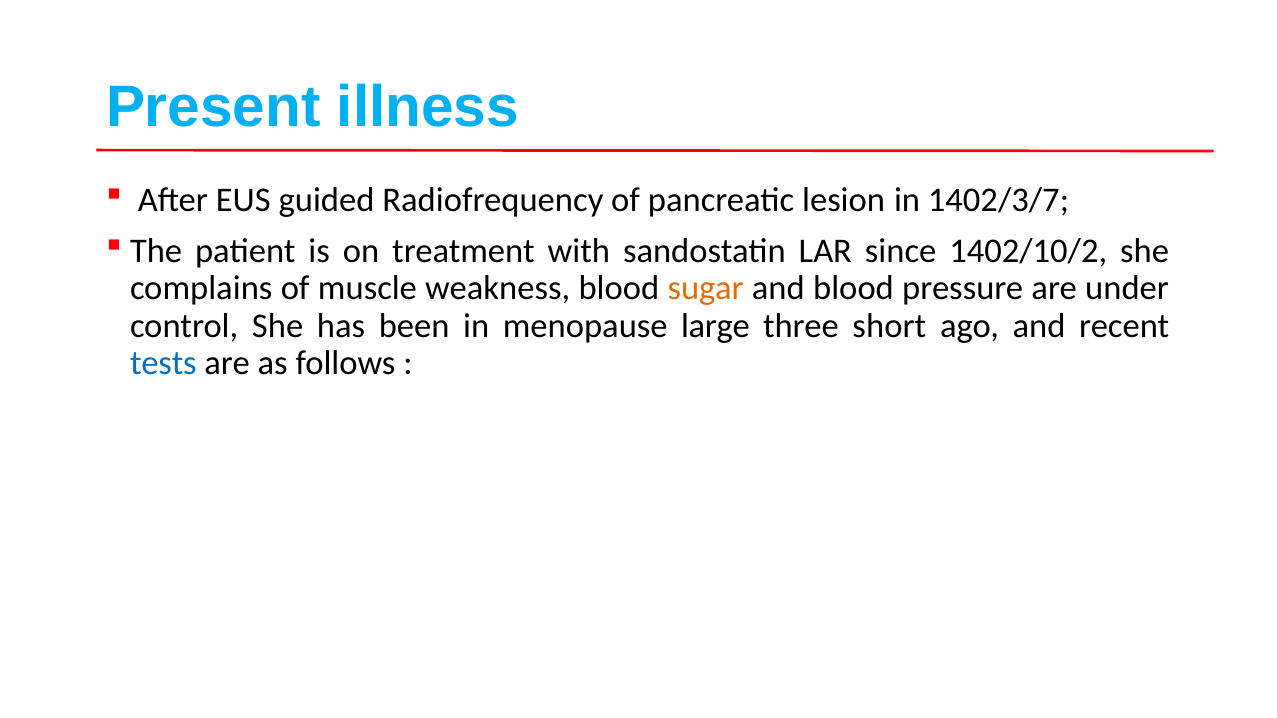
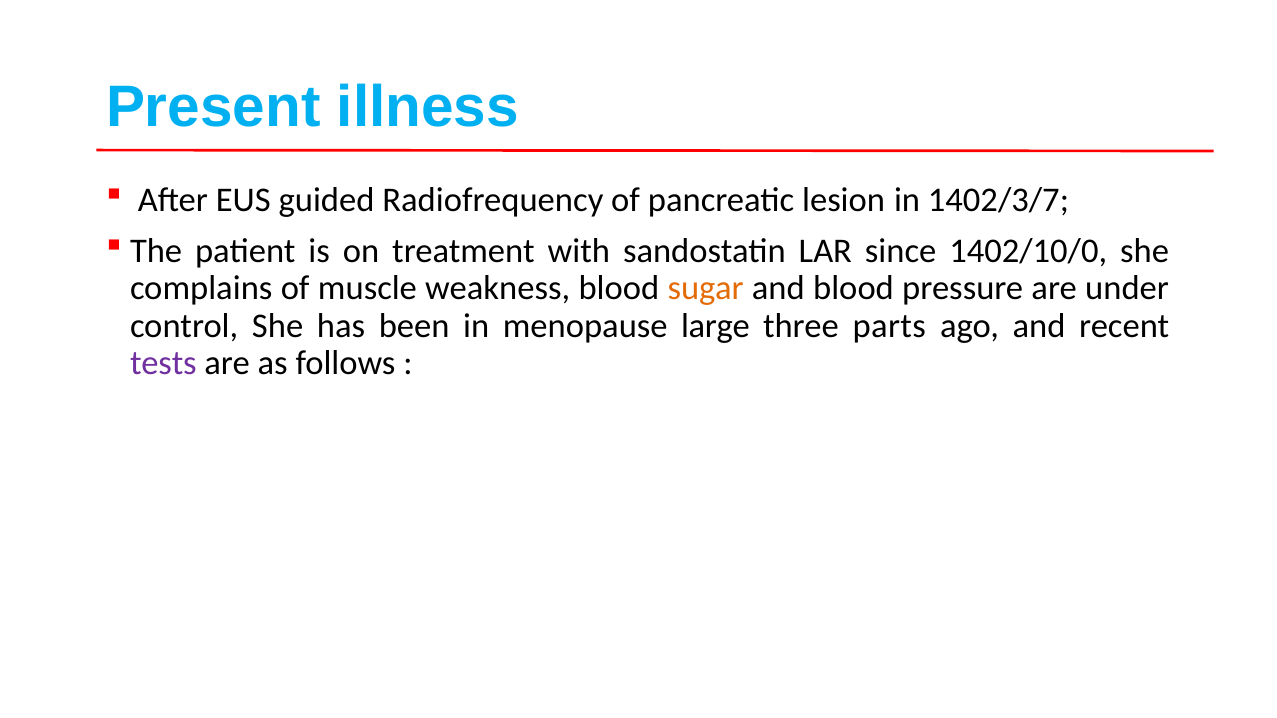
1402/10/2: 1402/10/2 -> 1402/10/0
short: short -> parts
tests colour: blue -> purple
